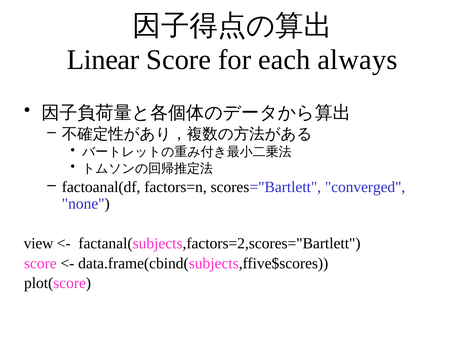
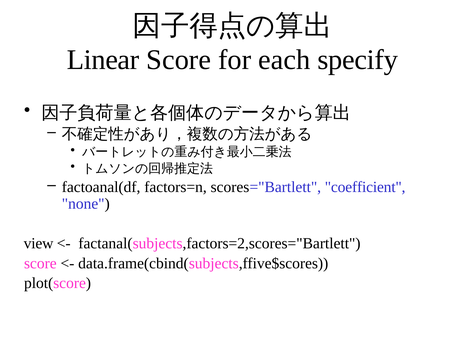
always: always -> specify
converged: converged -> coefficient
